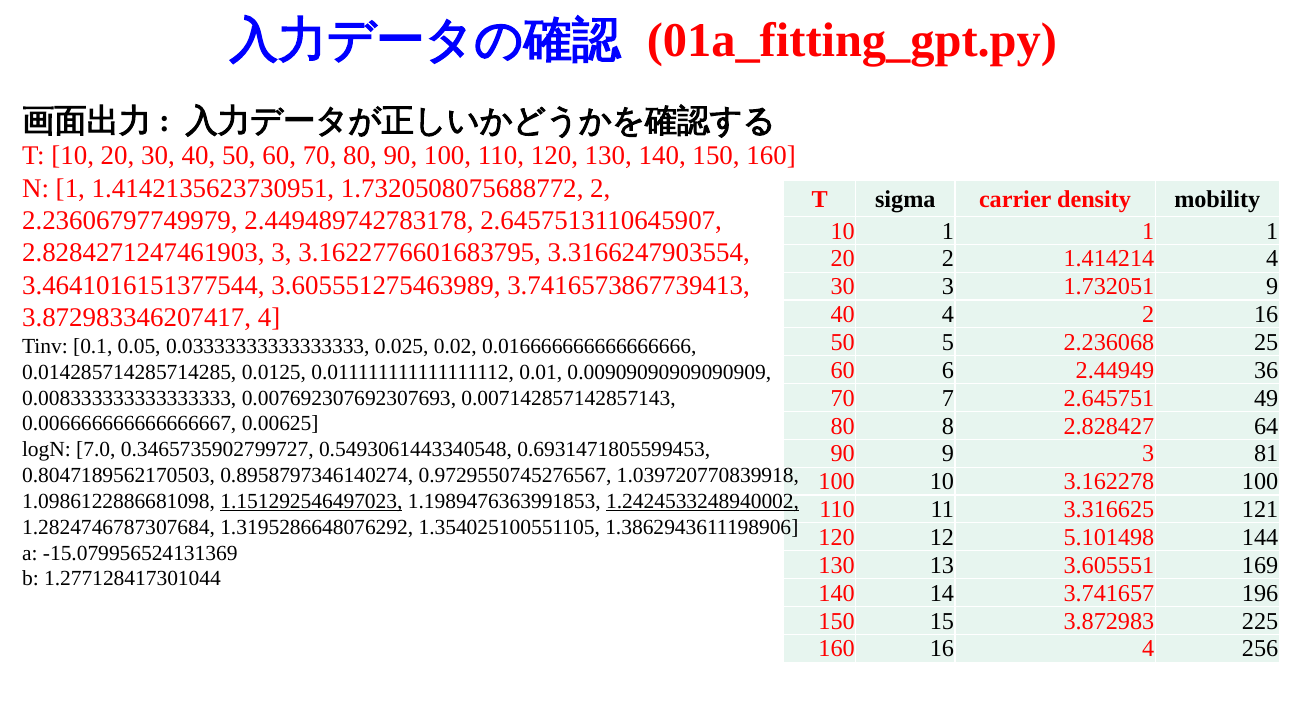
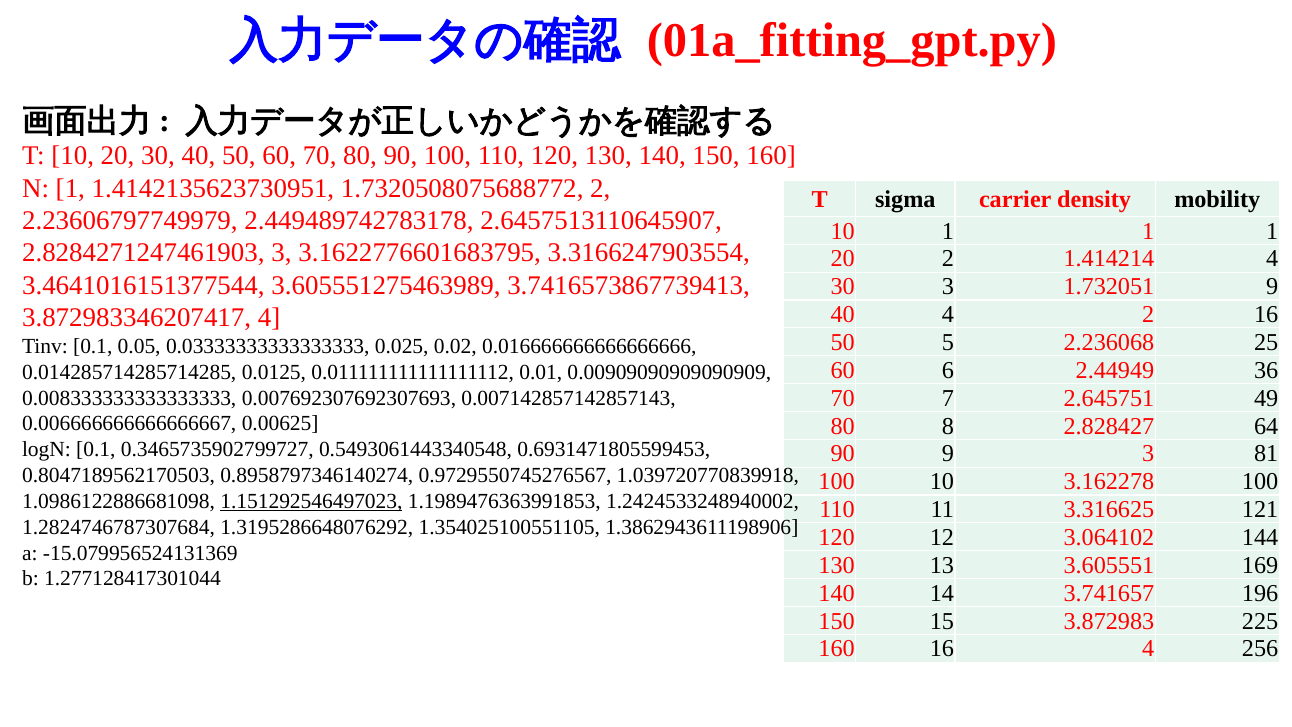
logN 7.0: 7.0 -> 0.1
1.2424533248940002 underline: present -> none
5.101498: 5.101498 -> 3.064102
